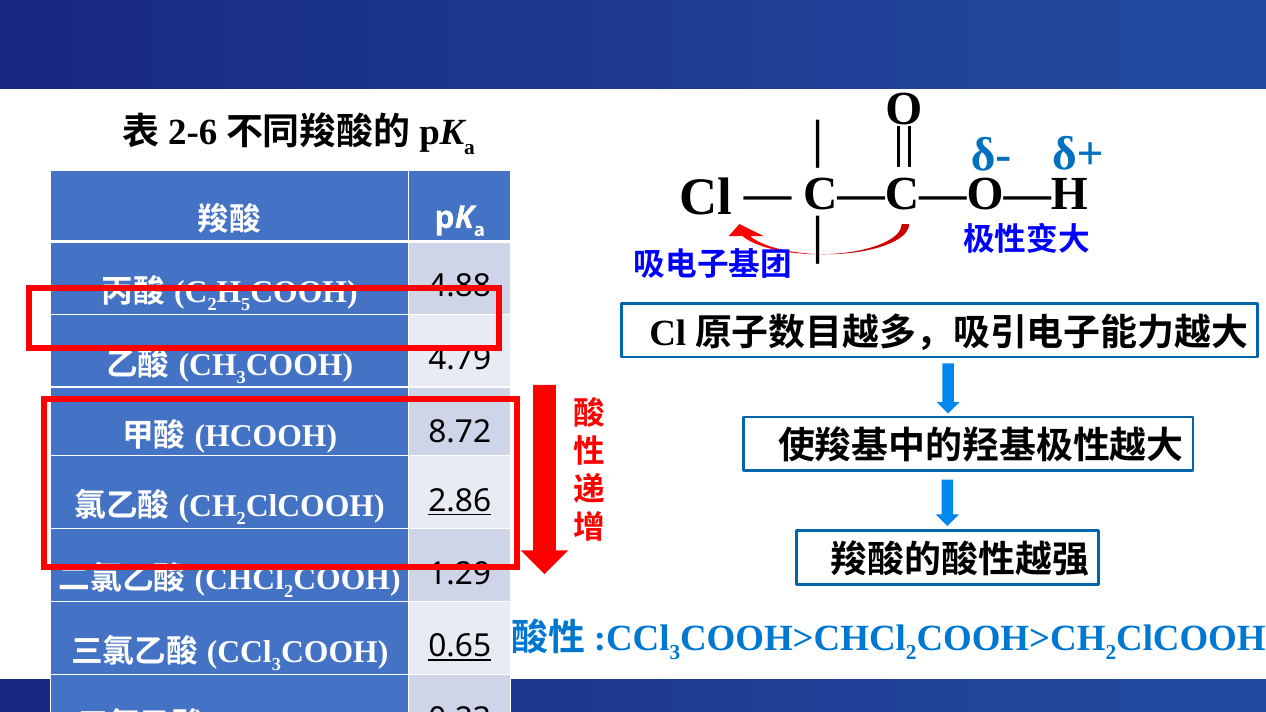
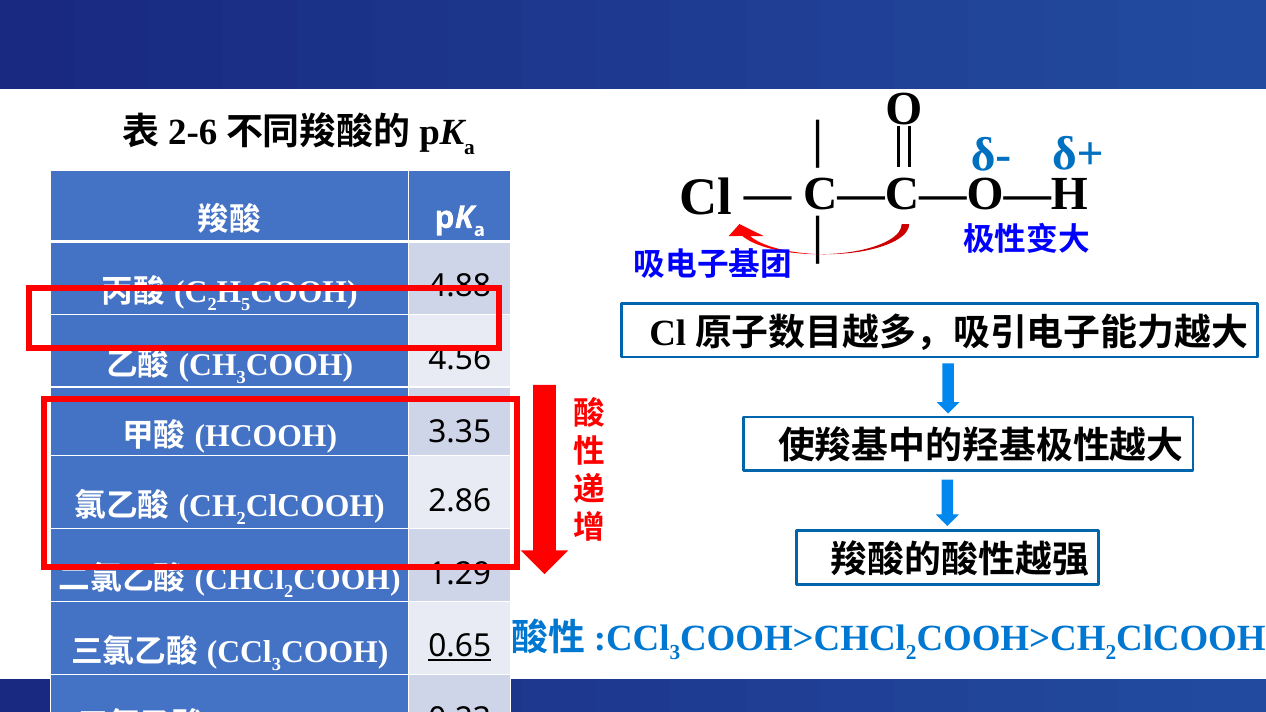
4.79: 4.79 -> 4.56
8.72: 8.72 -> 3.35
2.86 underline: present -> none
